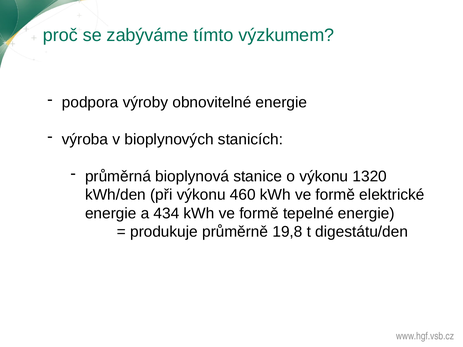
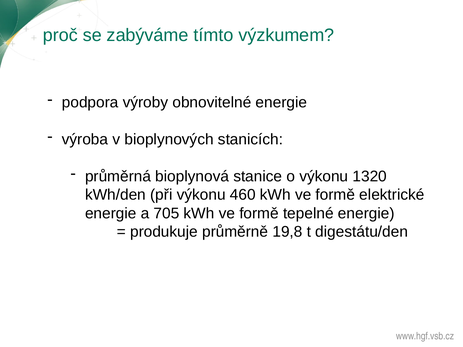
434: 434 -> 705
